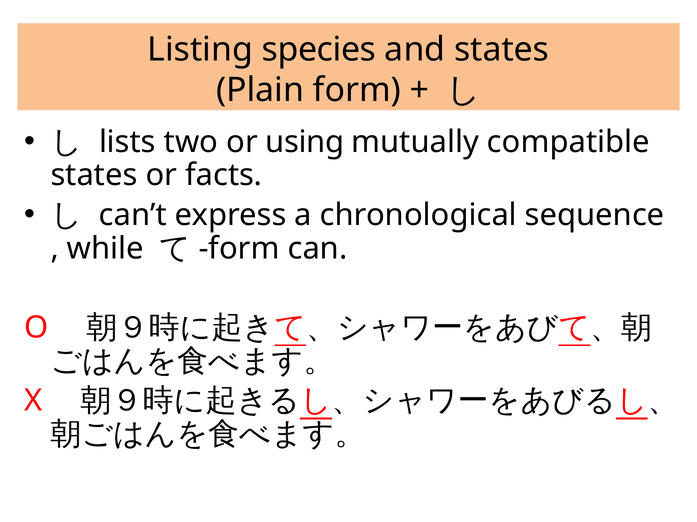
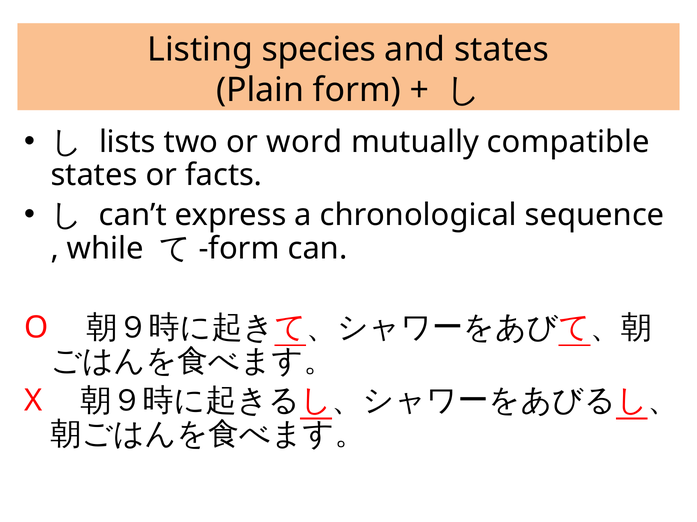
using: using -> word
